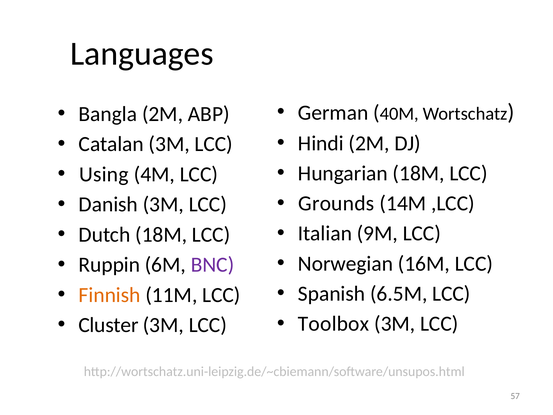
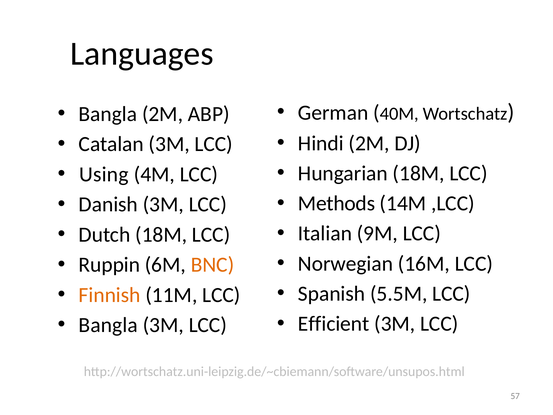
Grounds: Grounds -> Methods
BNC colour: purple -> orange
6.5M: 6.5M -> 5.5M
Toolbox: Toolbox -> Efficient
Cluster at (108, 325): Cluster -> Bangla
